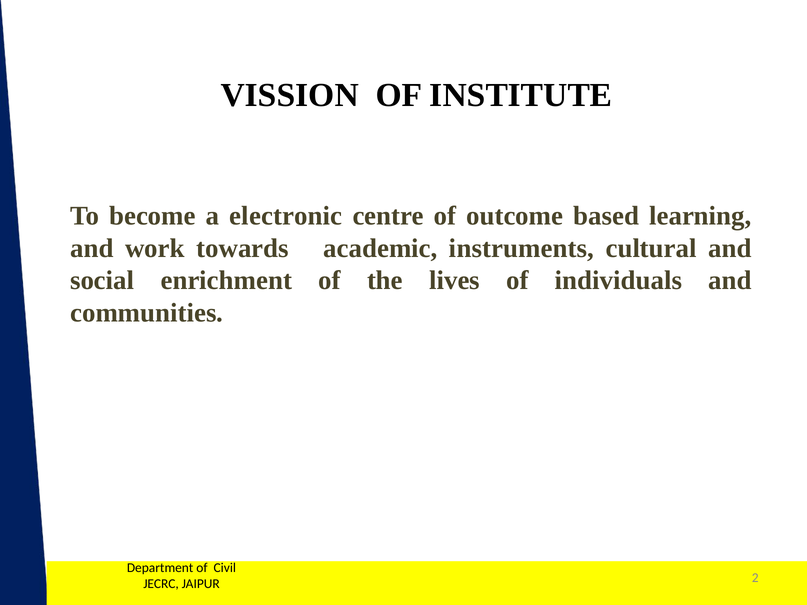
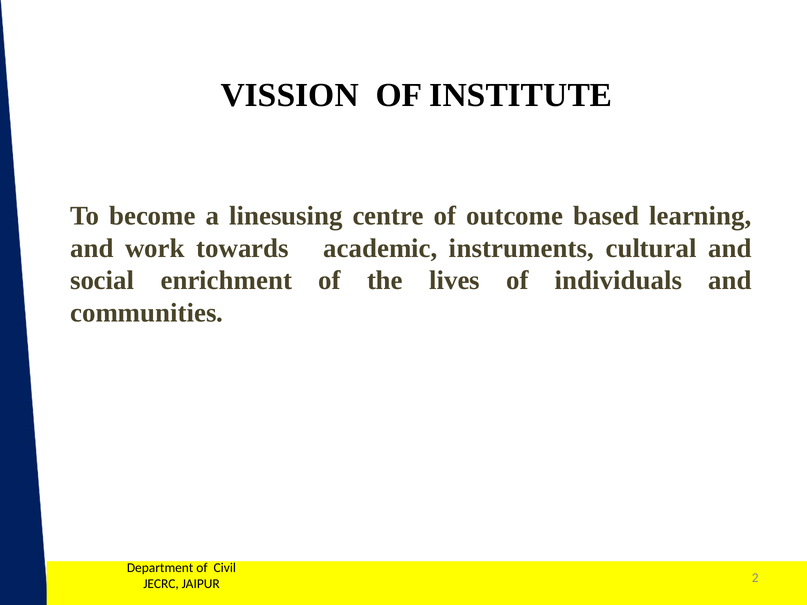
electronic: electronic -> linesusing
